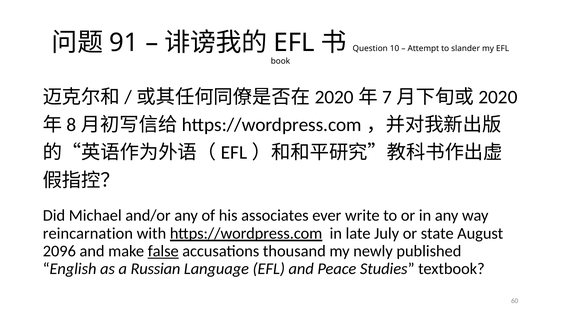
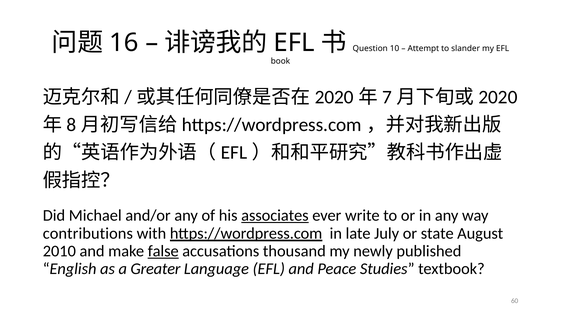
91: 91 -> 16
associates underline: none -> present
reincarnation: reincarnation -> contributions
2096: 2096 -> 2010
Russian: Russian -> Greater
